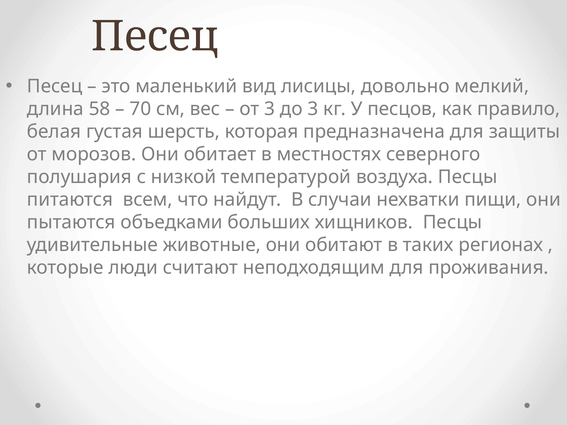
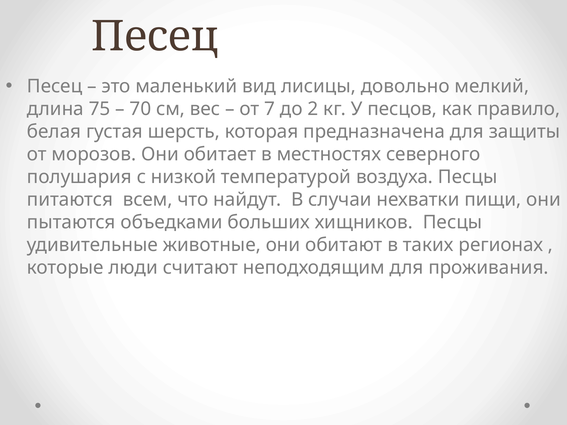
58: 58 -> 75
от 3: 3 -> 7
до 3: 3 -> 2
